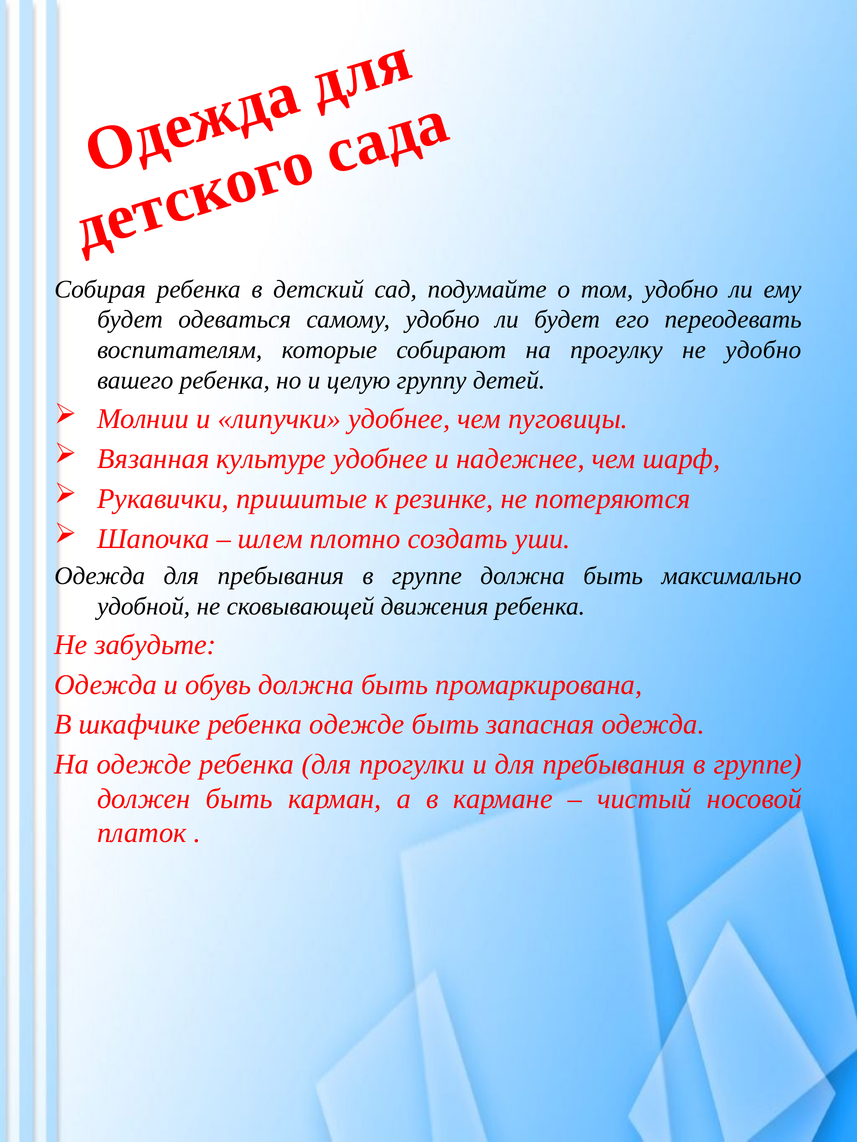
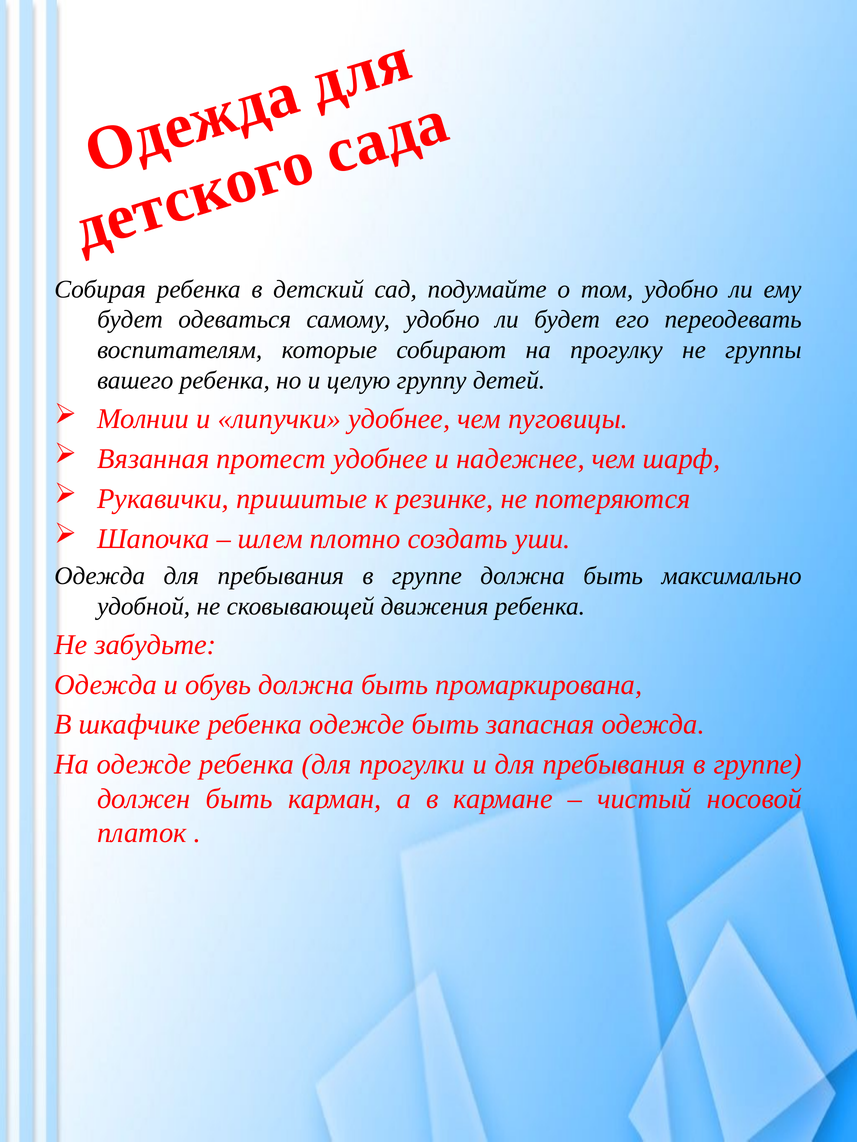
не удобно: удобно -> группы
культуре: культуре -> протест
